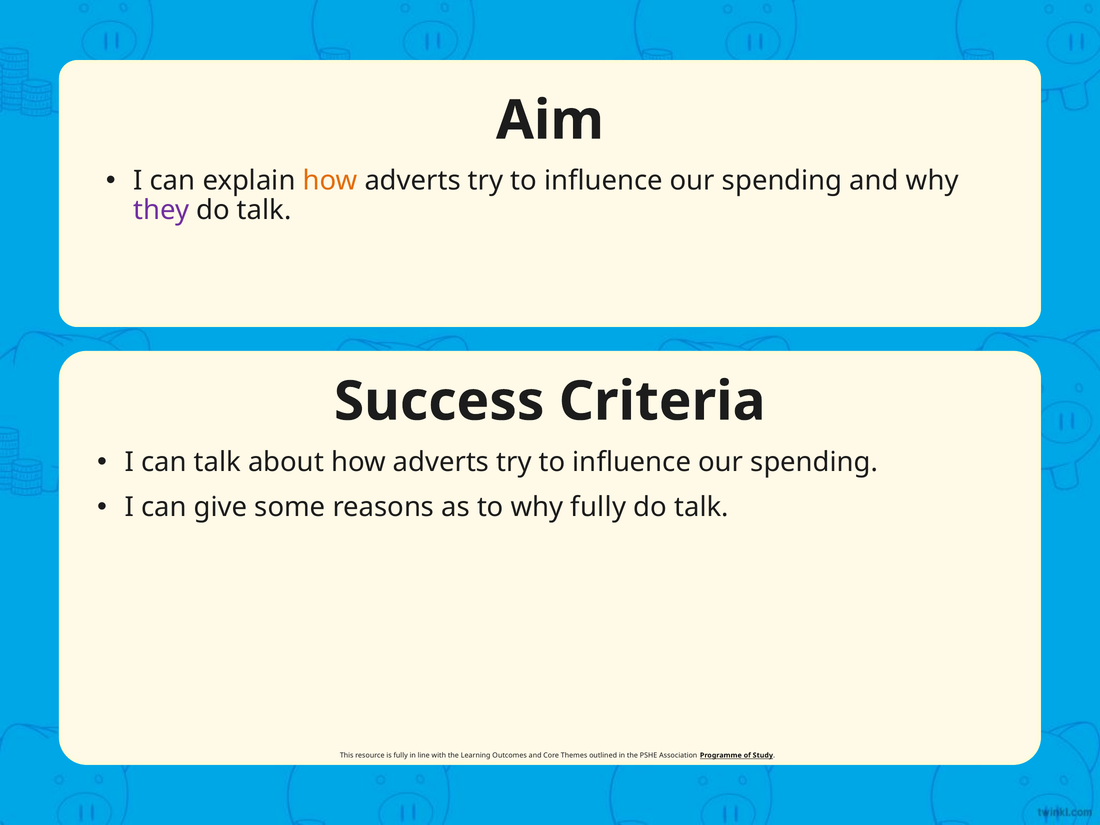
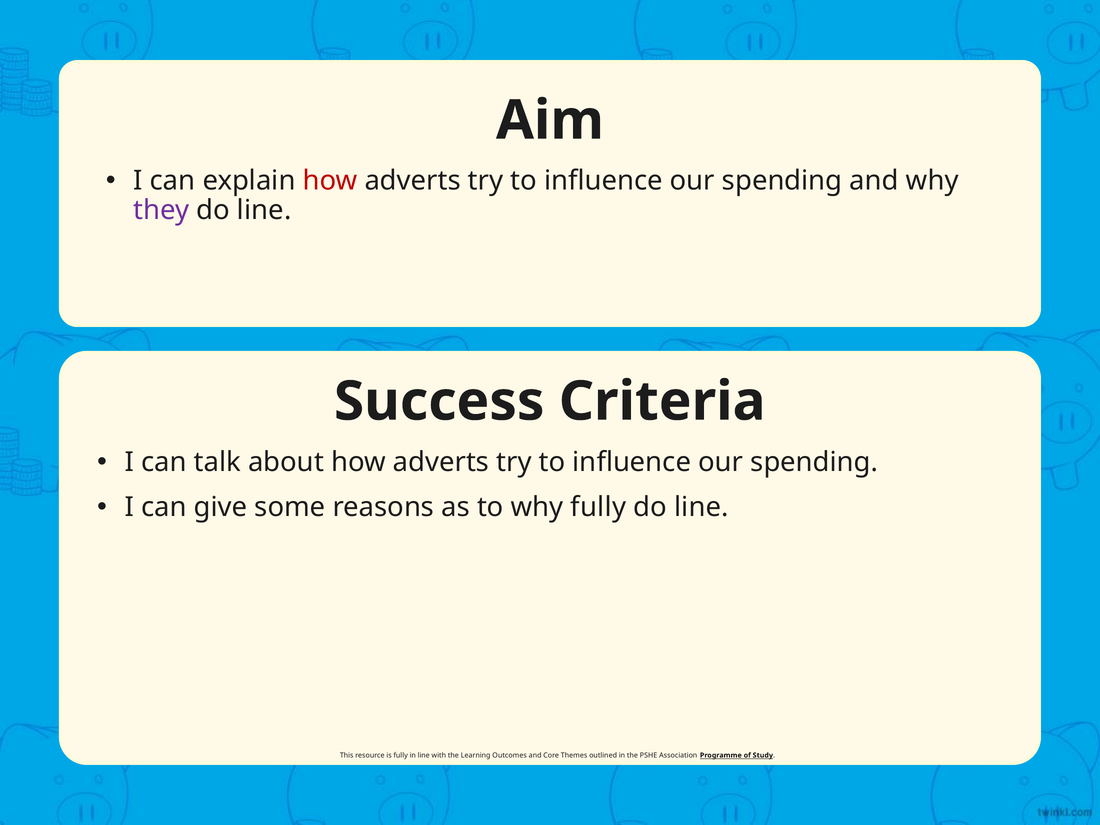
how at (330, 181) colour: orange -> red
talk at (264, 210): talk -> line
talk at (701, 507): talk -> line
